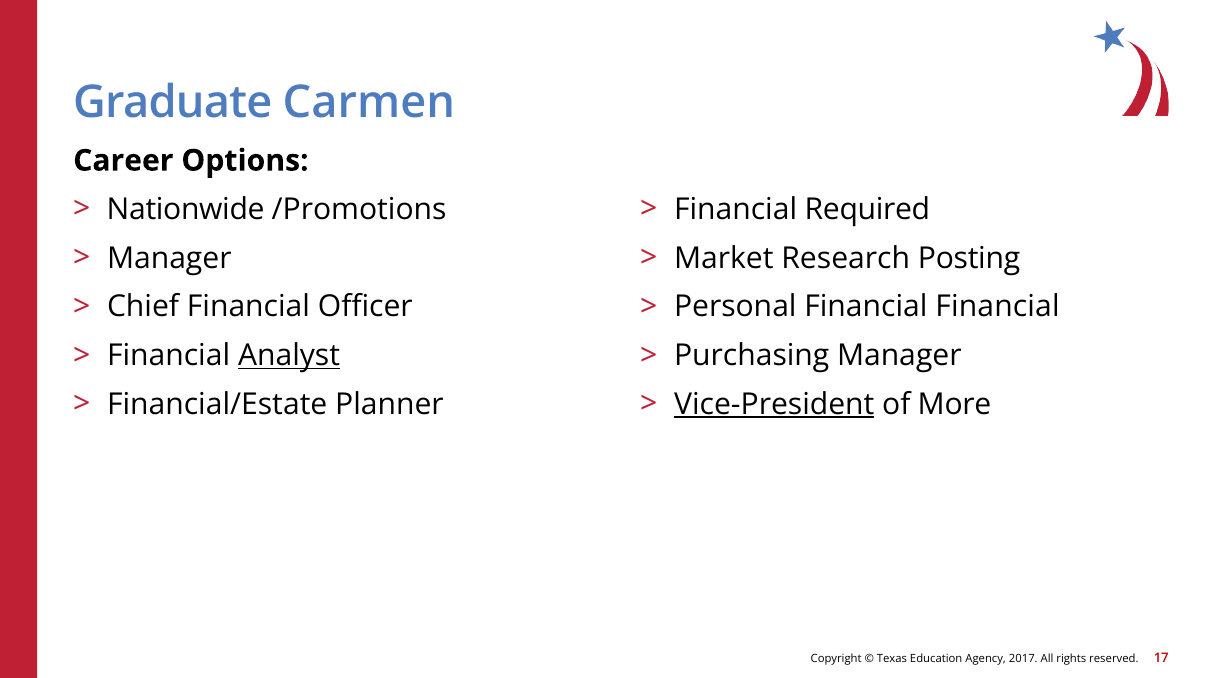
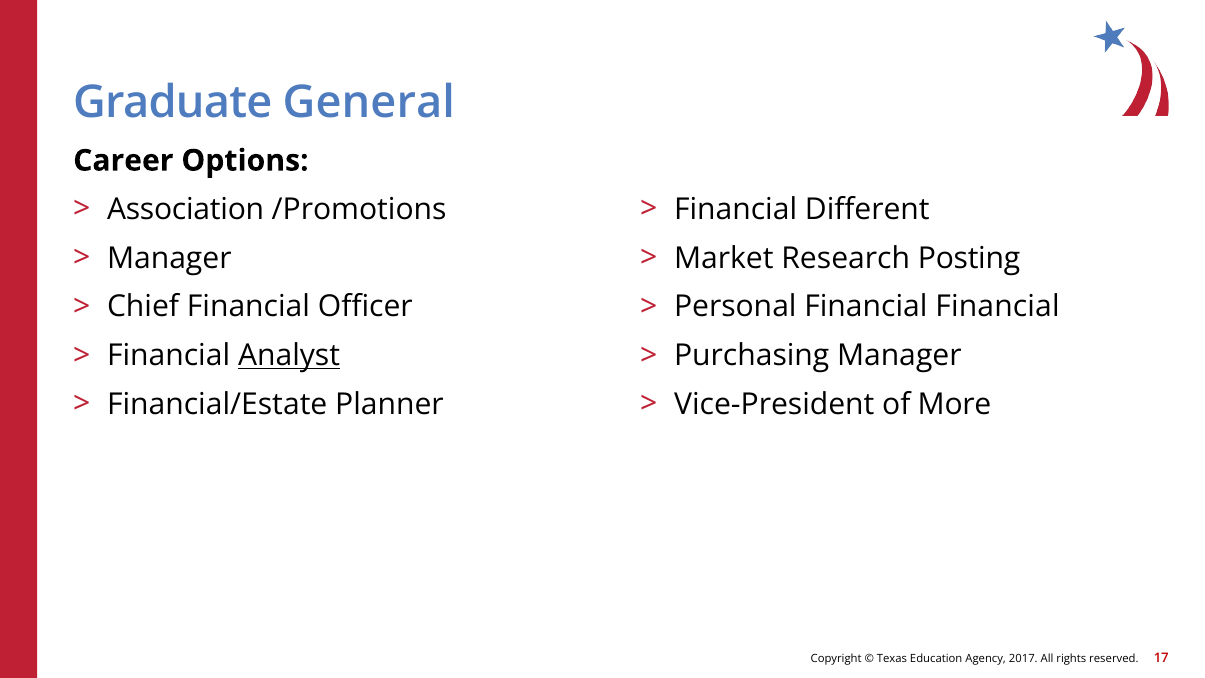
Carmen: Carmen -> General
Nationwide: Nationwide -> Association
Required: Required -> Different
Vice-President underline: present -> none
